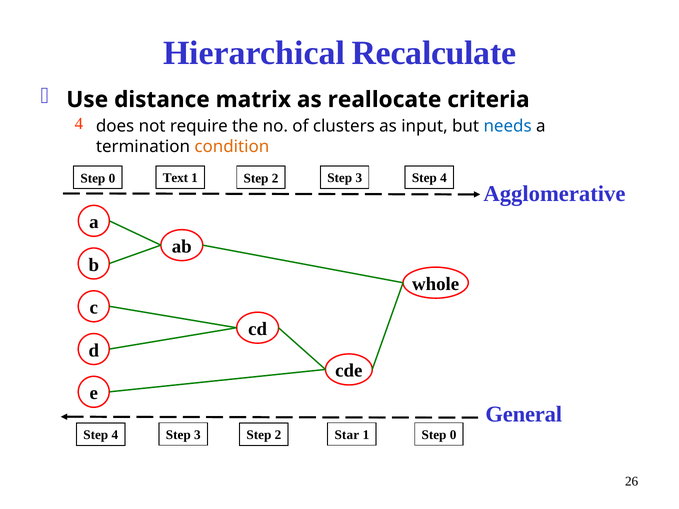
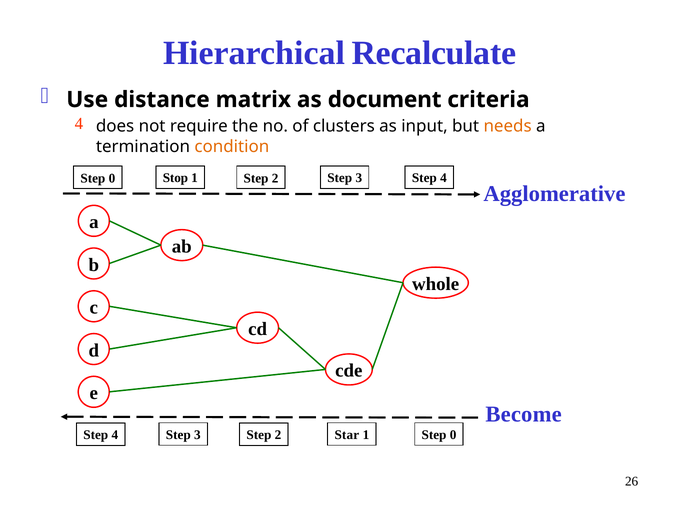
reallocate: reallocate -> document
needs colour: blue -> orange
Text: Text -> Stop
General: General -> Become
